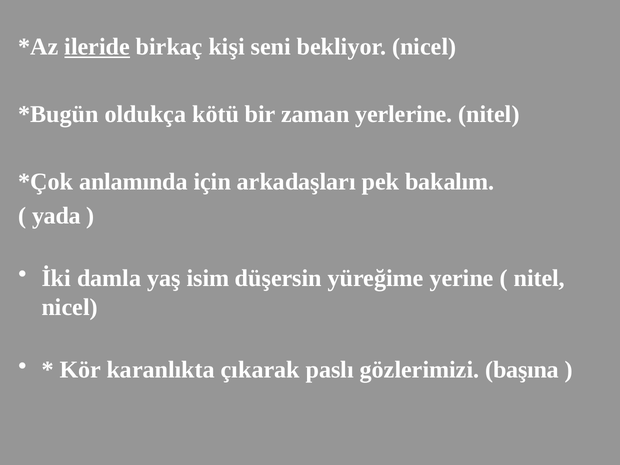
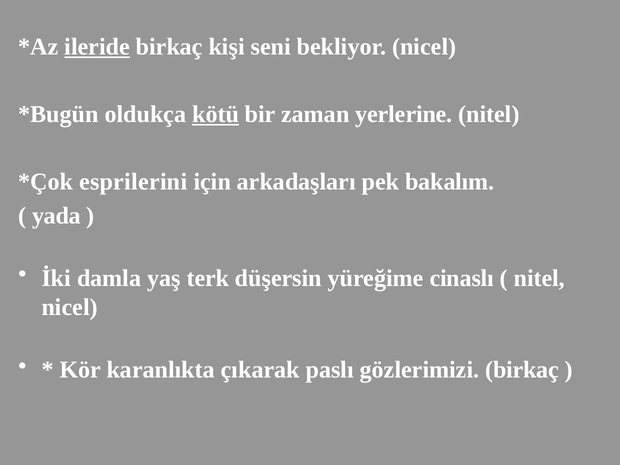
kötü underline: none -> present
anlamında: anlamında -> esprilerini
isim: isim -> terk
yerine: yerine -> cinaslı
gözlerimizi başına: başına -> birkaç
